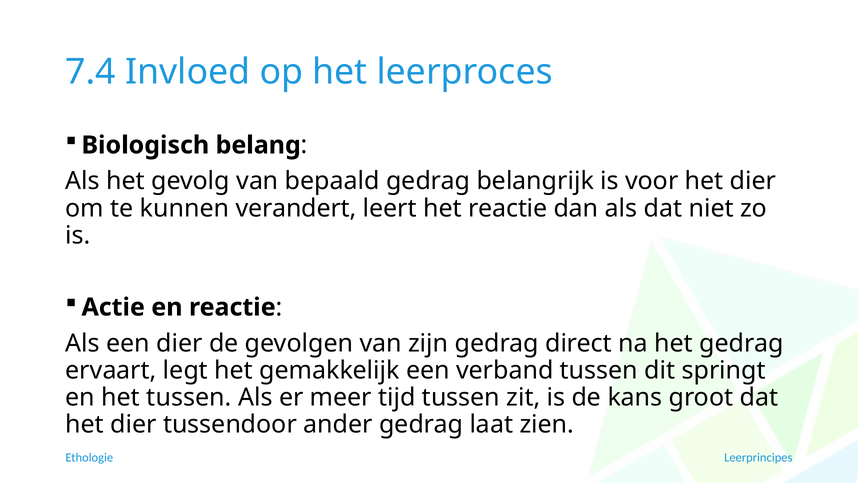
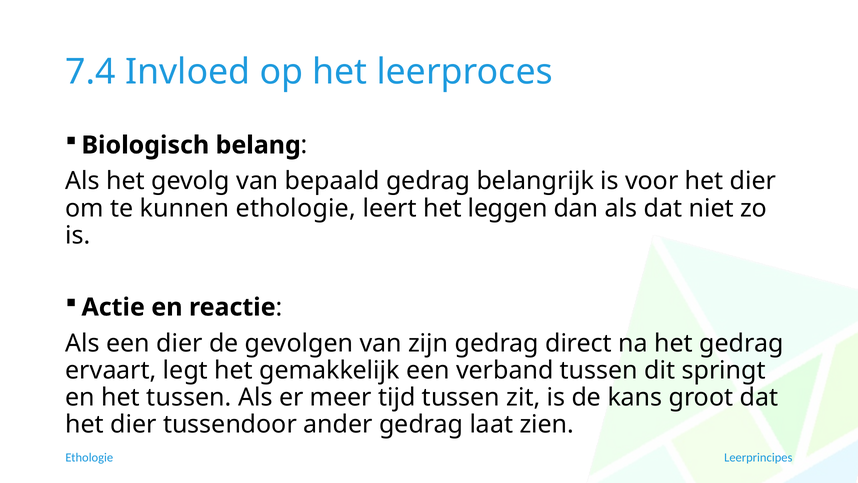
kunnen verandert: verandert -> ethologie
het reactie: reactie -> leggen
